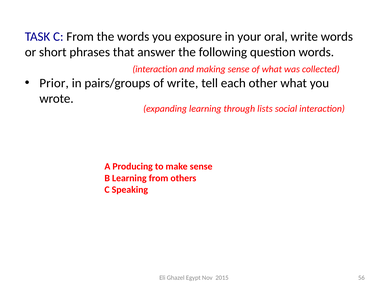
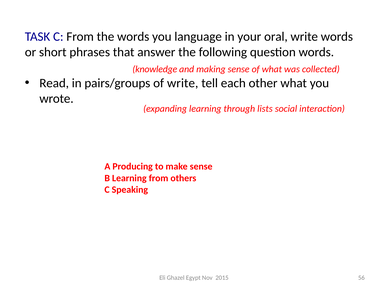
exposure: exposure -> language
interaction at (155, 69): interaction -> knowledge
Prior: Prior -> Read
